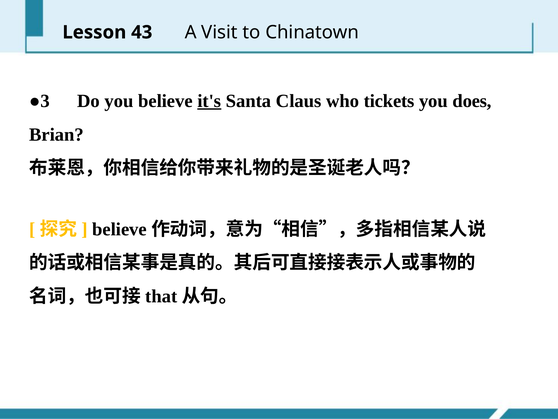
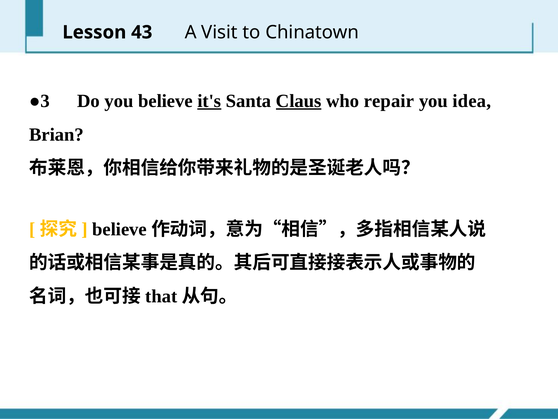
Claus underline: none -> present
tickets: tickets -> repair
does: does -> idea
